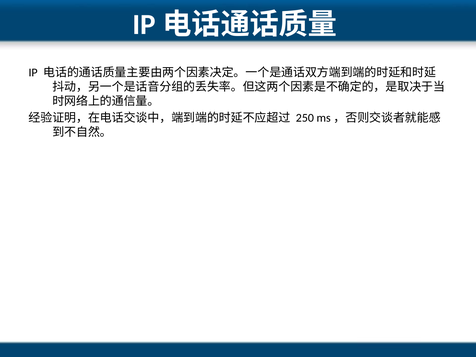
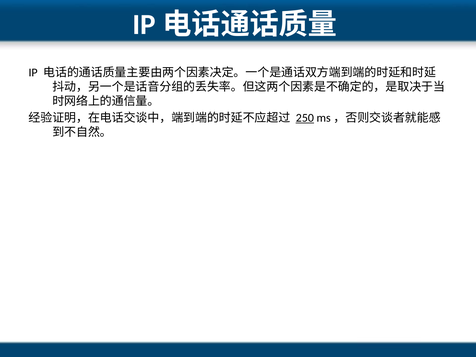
250 underline: none -> present
